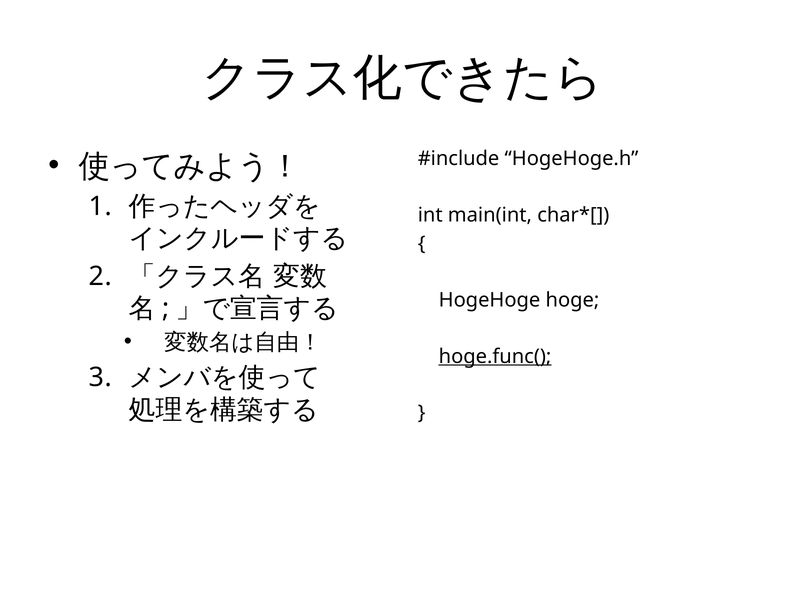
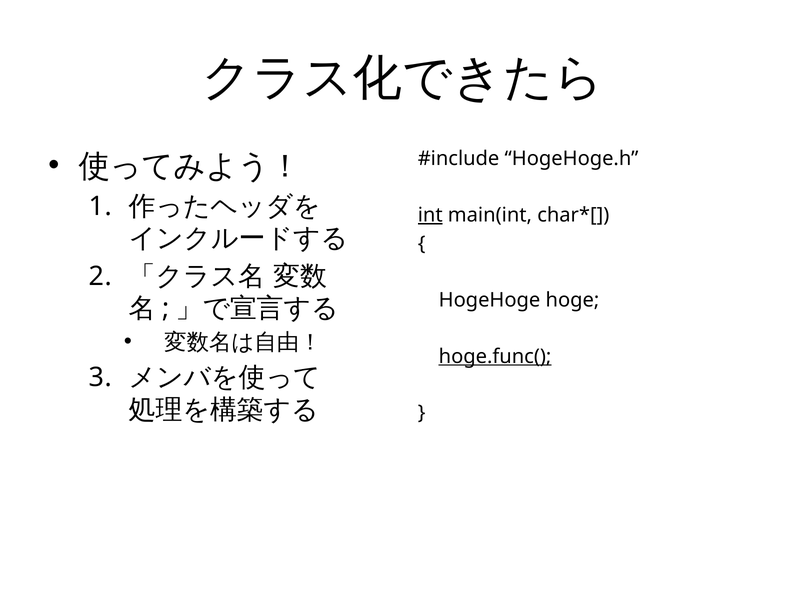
int underline: none -> present
